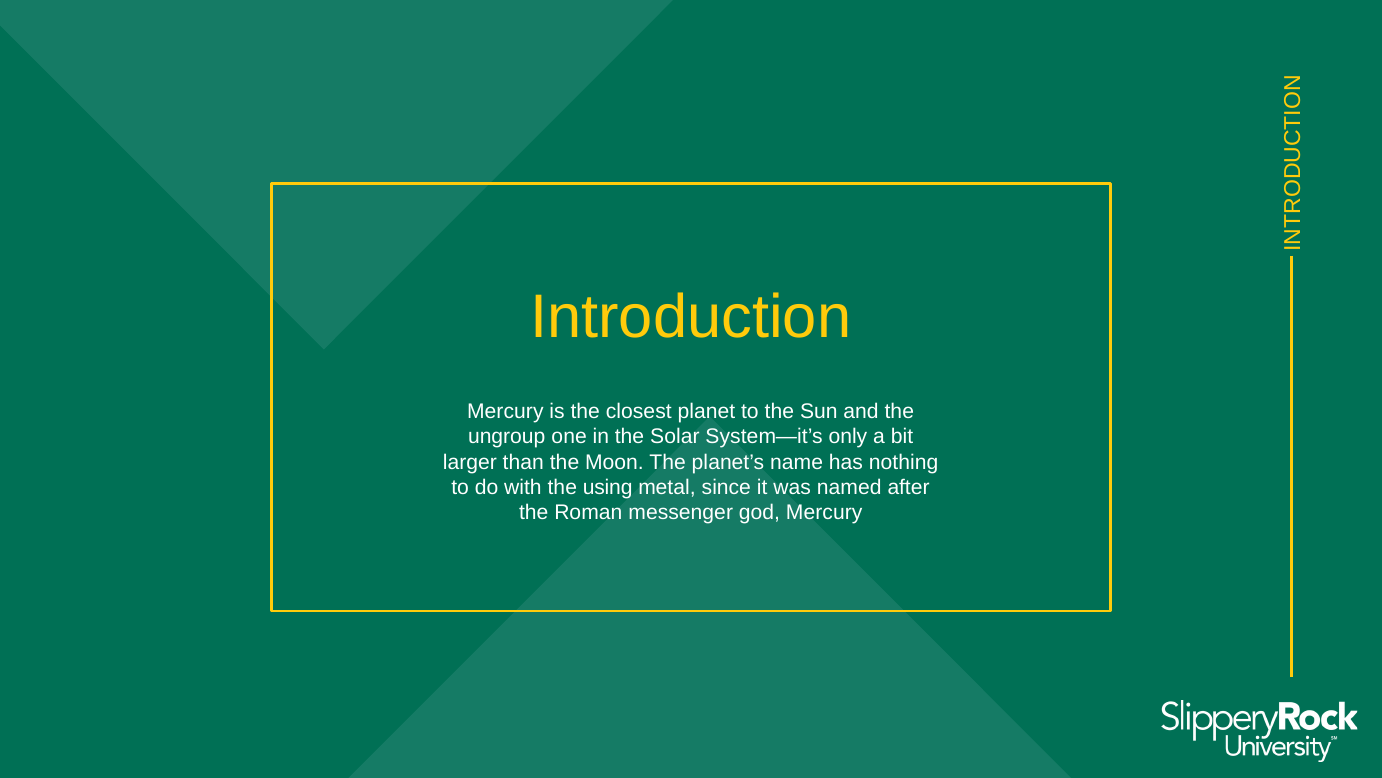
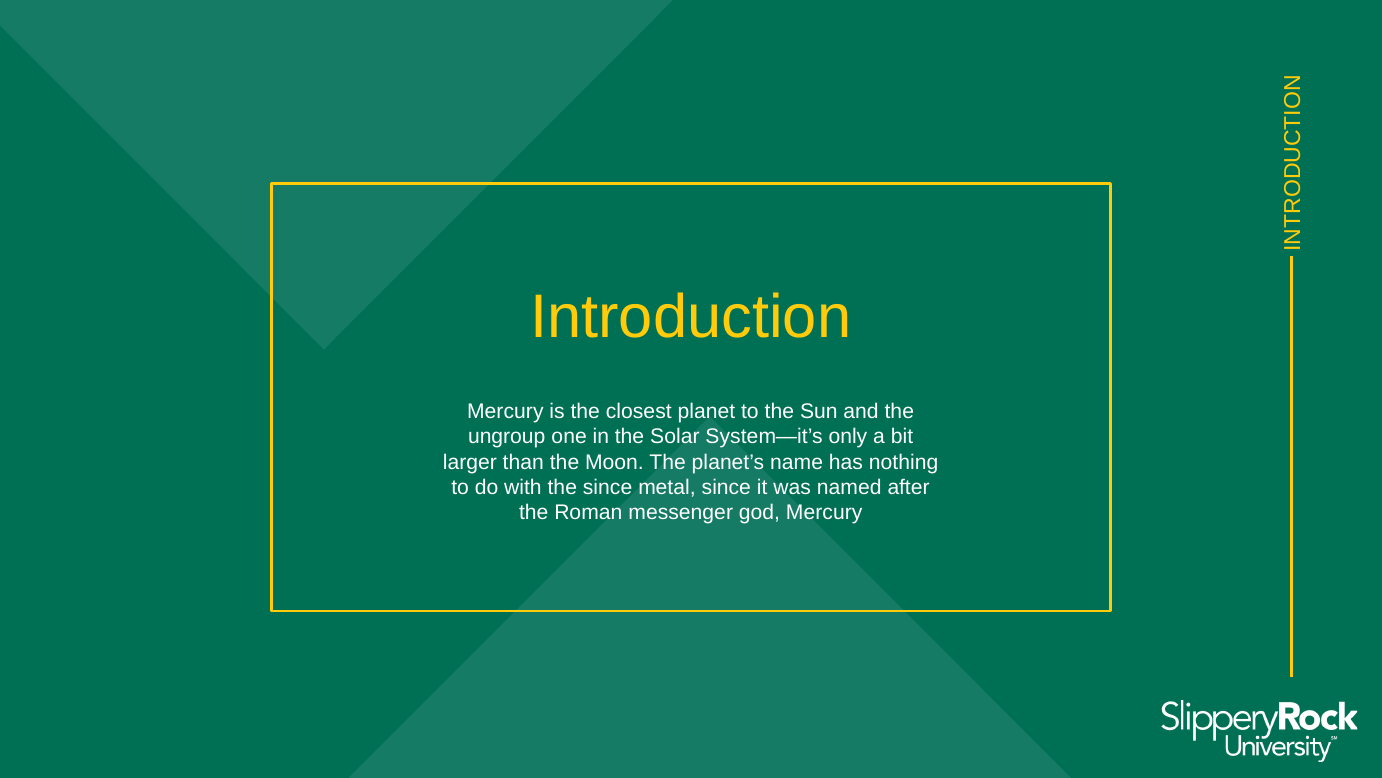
the using: using -> since
